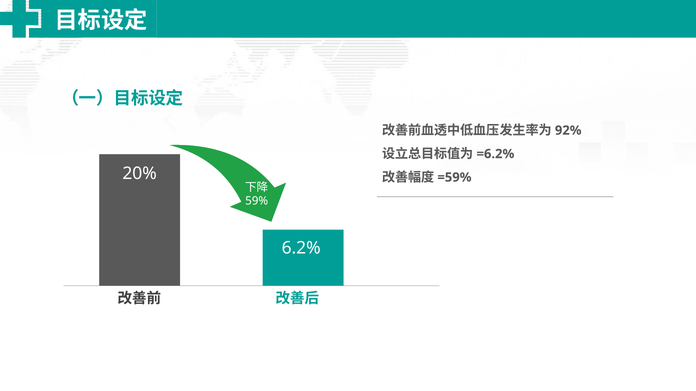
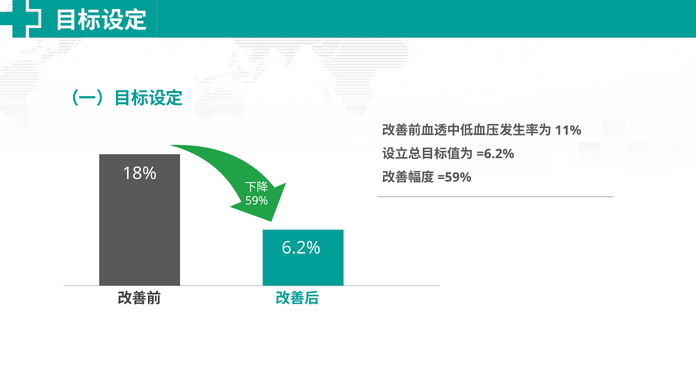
92%: 92% -> 11%
20%: 20% -> 18%
